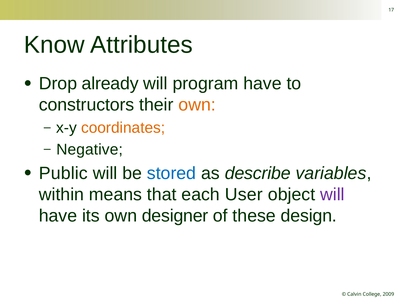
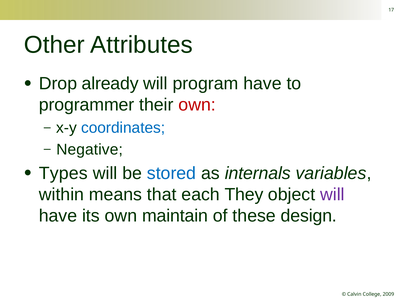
Know: Know -> Other
constructors: constructors -> programmer
own at (197, 105) colour: orange -> red
coordinates colour: orange -> blue
Public: Public -> Types
describe: describe -> internals
User: User -> They
designer: designer -> maintain
